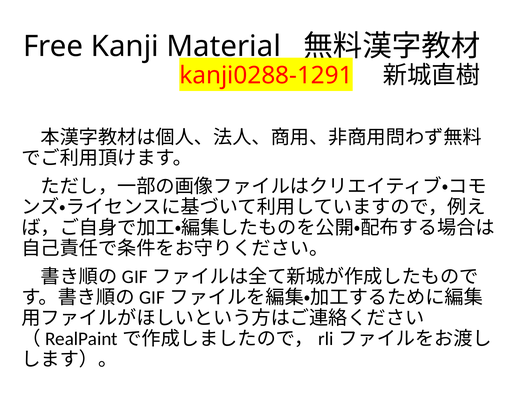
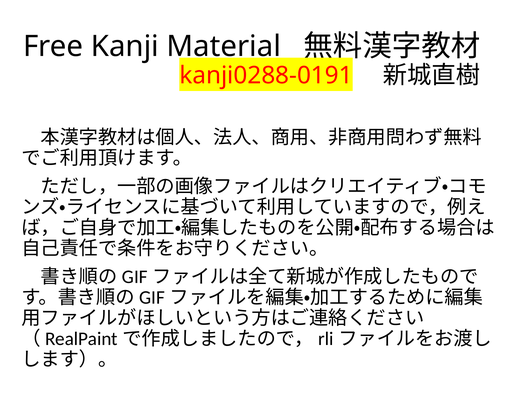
kanji0288-1291: kanji0288-1291 -> kanji0288-0191
